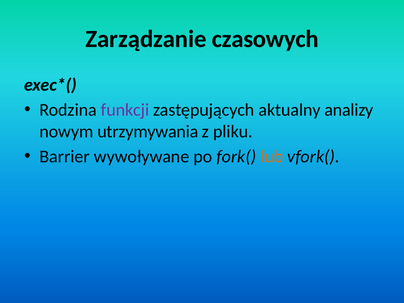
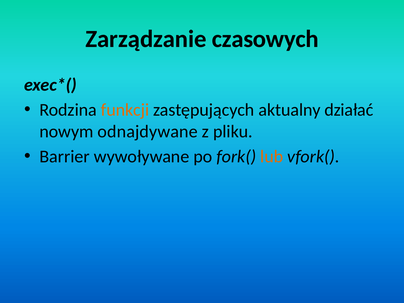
funkcji colour: purple -> orange
analizy: analizy -> działać
utrzymywania: utrzymywania -> odnajdywane
